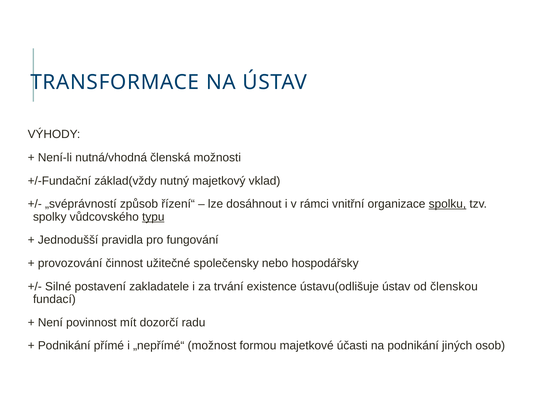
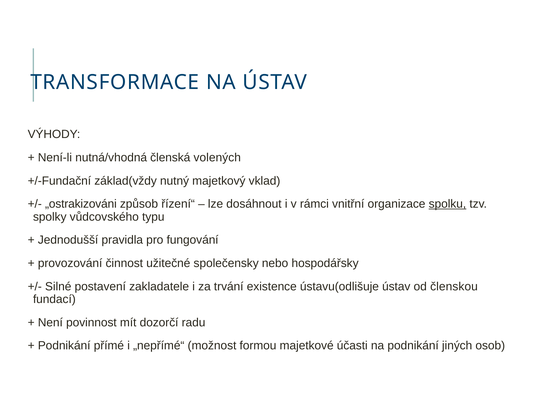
možnosti: možnosti -> volených
„svéprávností: „svéprávností -> „ostrakizováni
typu underline: present -> none
